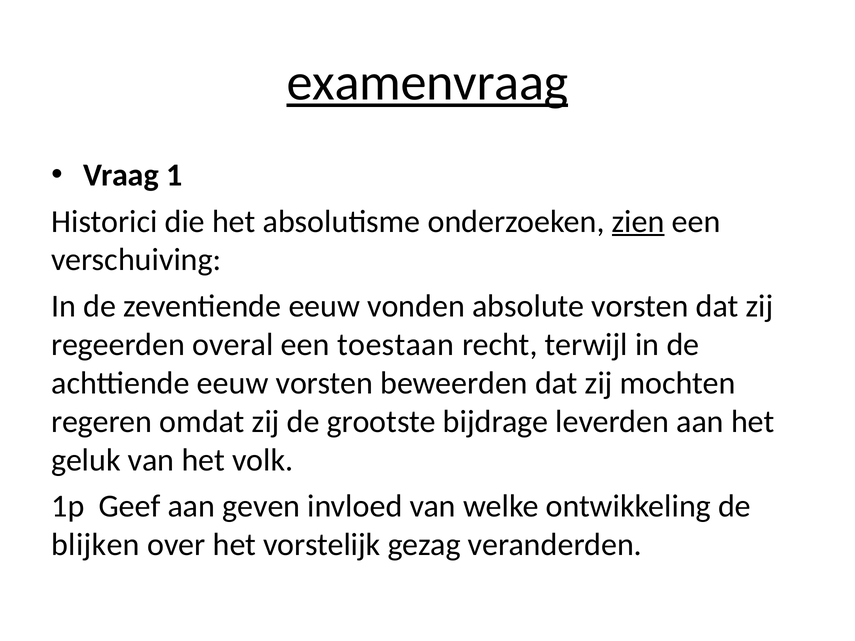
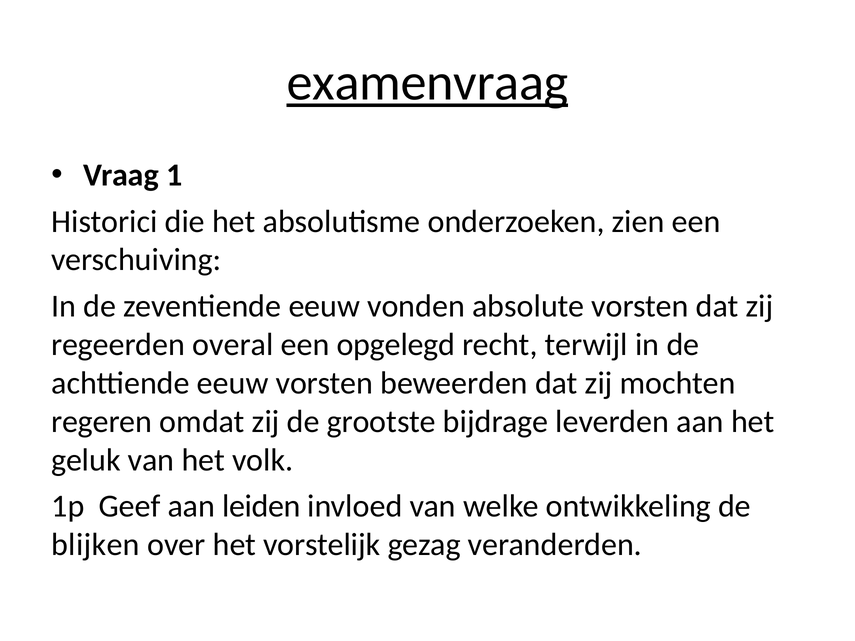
zien underline: present -> none
toestaan: toestaan -> opgelegd
geven: geven -> leiden
